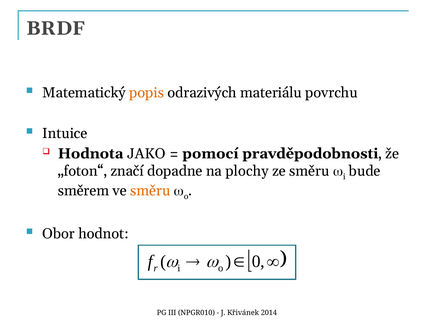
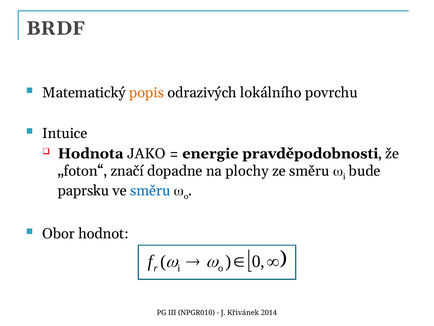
materiálu: materiálu -> lokálního
pomocí: pomocí -> energie
směrem: směrem -> paprsku
směru at (150, 190) colour: orange -> blue
